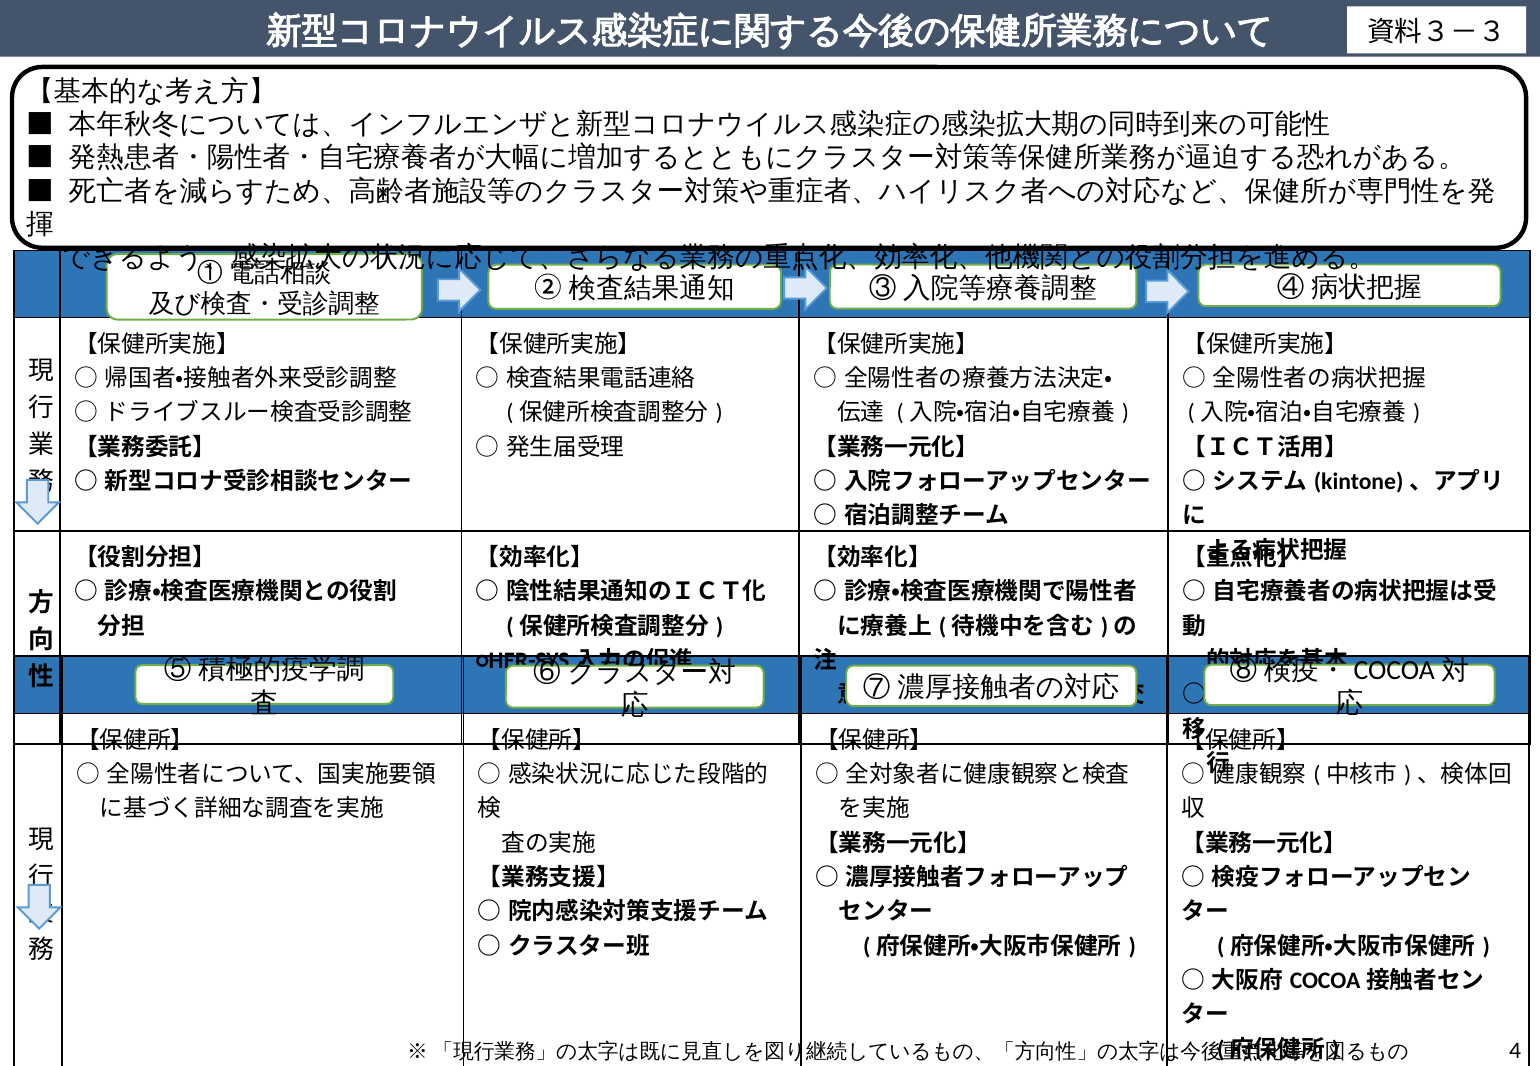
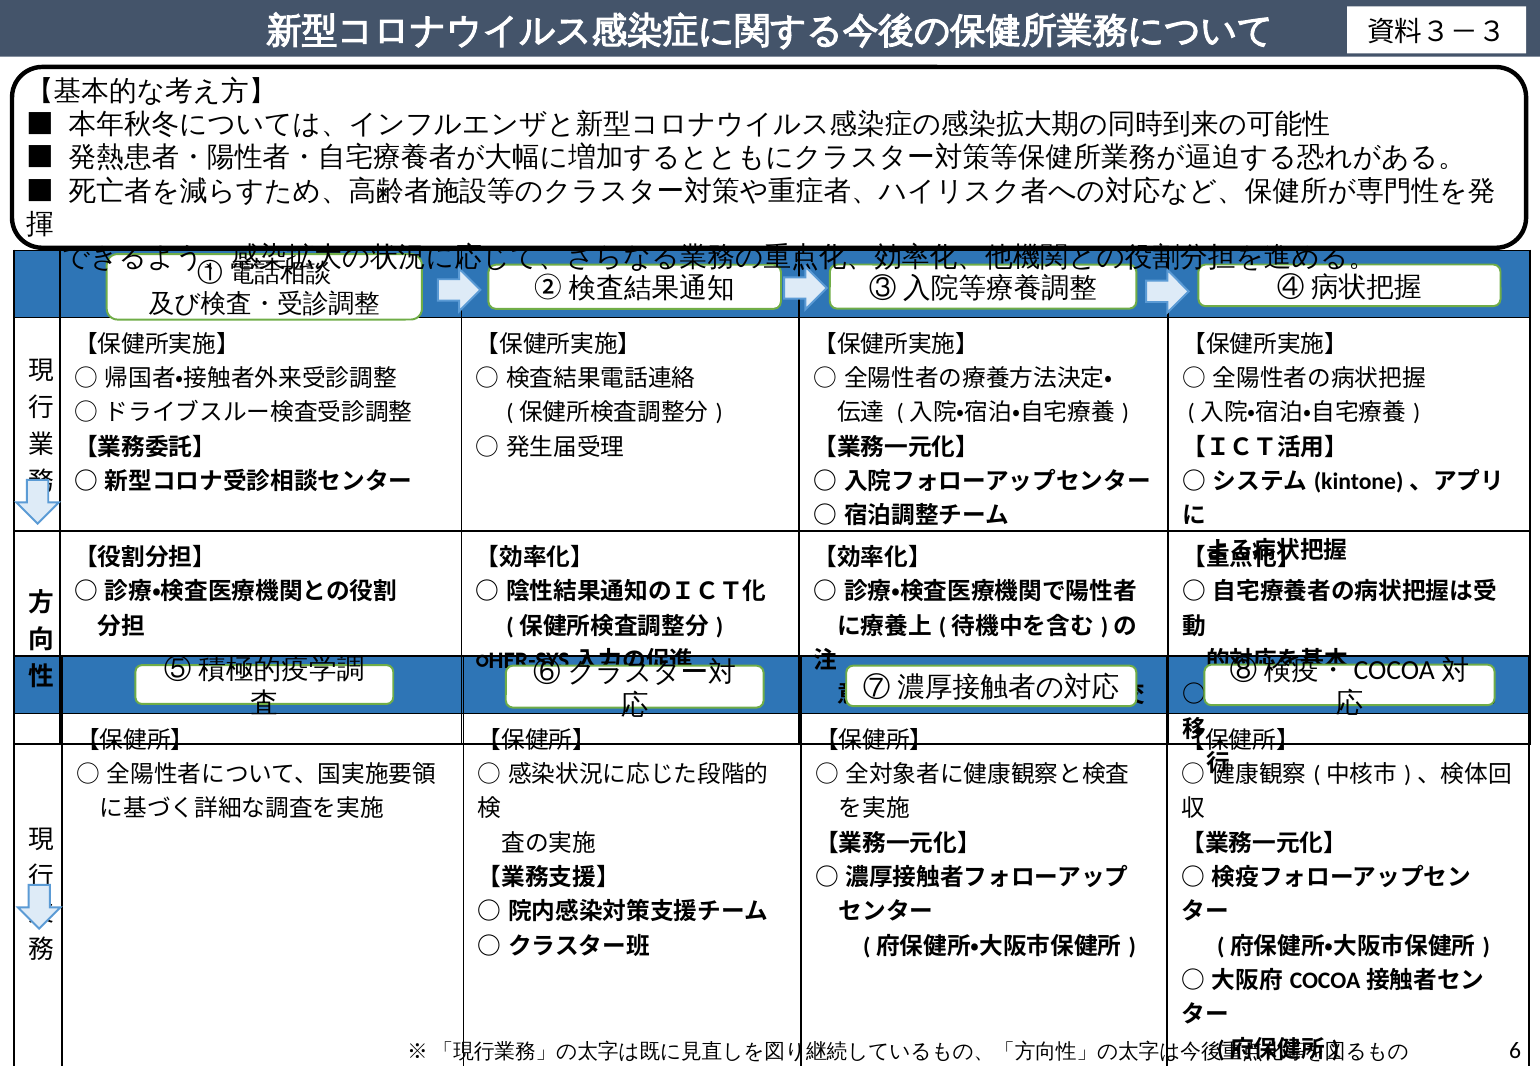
4: 4 -> 6
